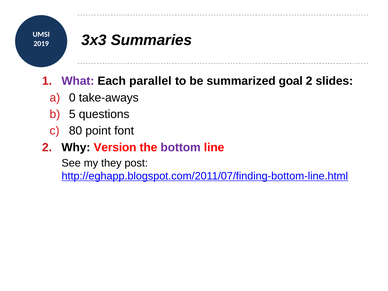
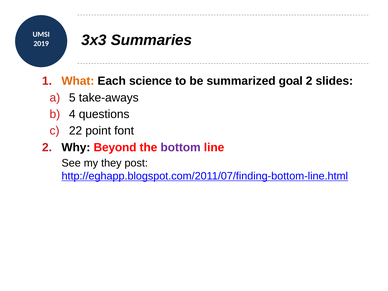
What colour: purple -> orange
parallel: parallel -> science
0: 0 -> 5
5: 5 -> 4
80: 80 -> 22
Version: Version -> Beyond
